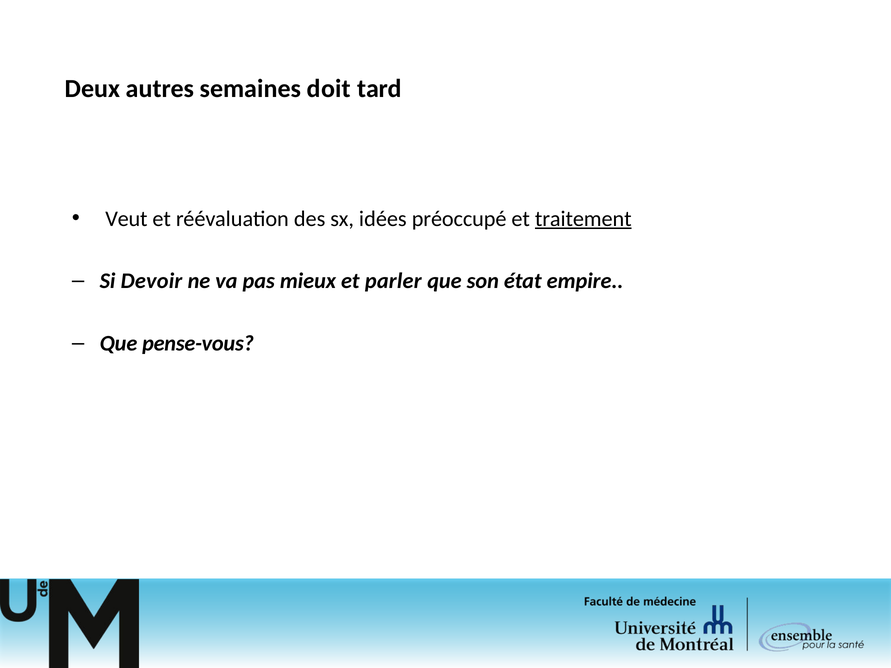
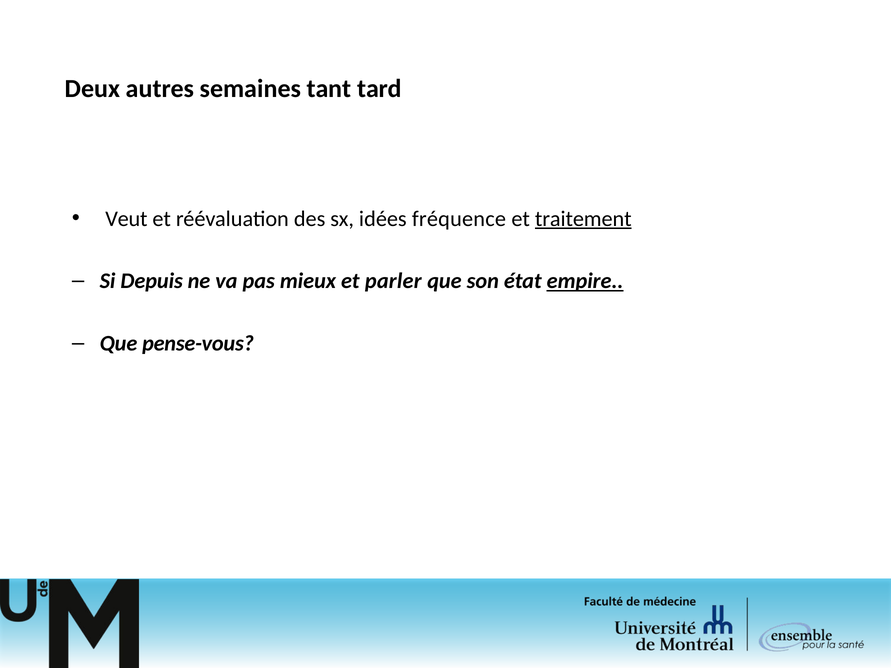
doit: doit -> tant
préoccupé: préoccupé -> fréquence
Devoir: Devoir -> Depuis
empire underline: none -> present
